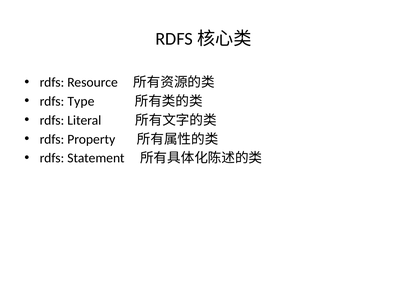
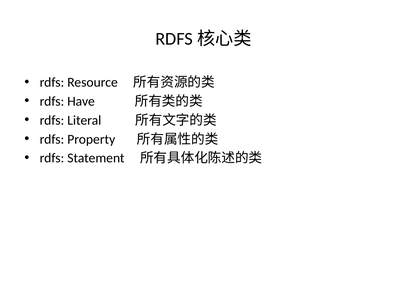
Type: Type -> Have
